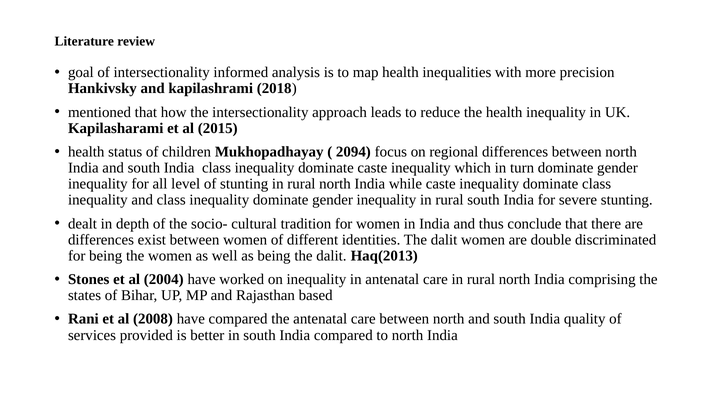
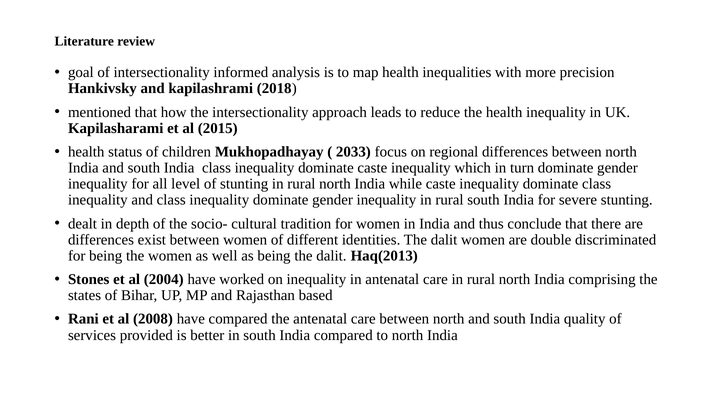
2094: 2094 -> 2033
